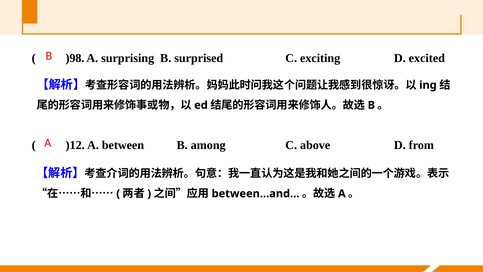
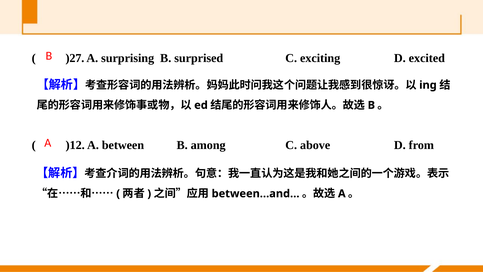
)98: )98 -> )27
